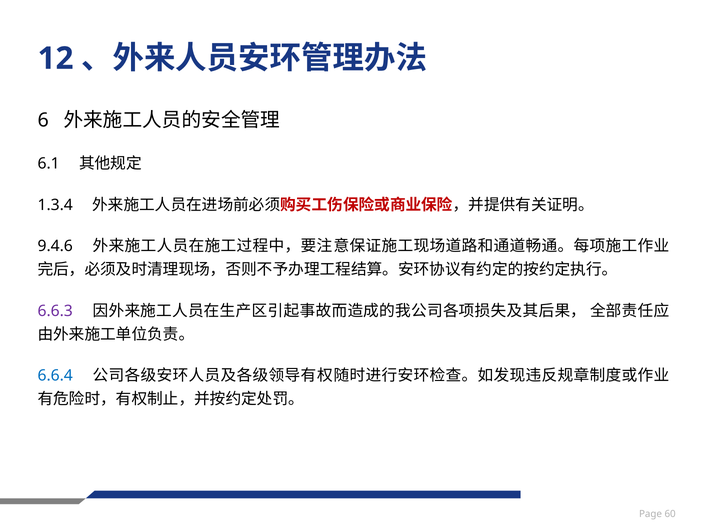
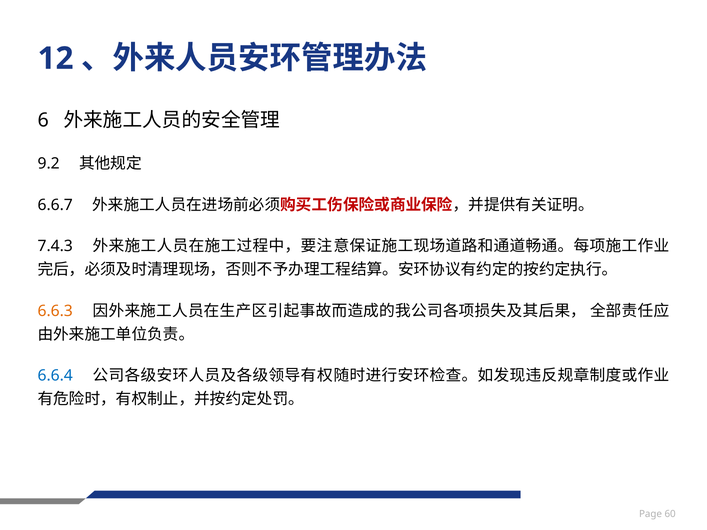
6.1: 6.1 -> 9.2
1.3.4: 1.3.4 -> 6.6.7
9.4.6: 9.4.6 -> 7.4.3
6.6.3 colour: purple -> orange
